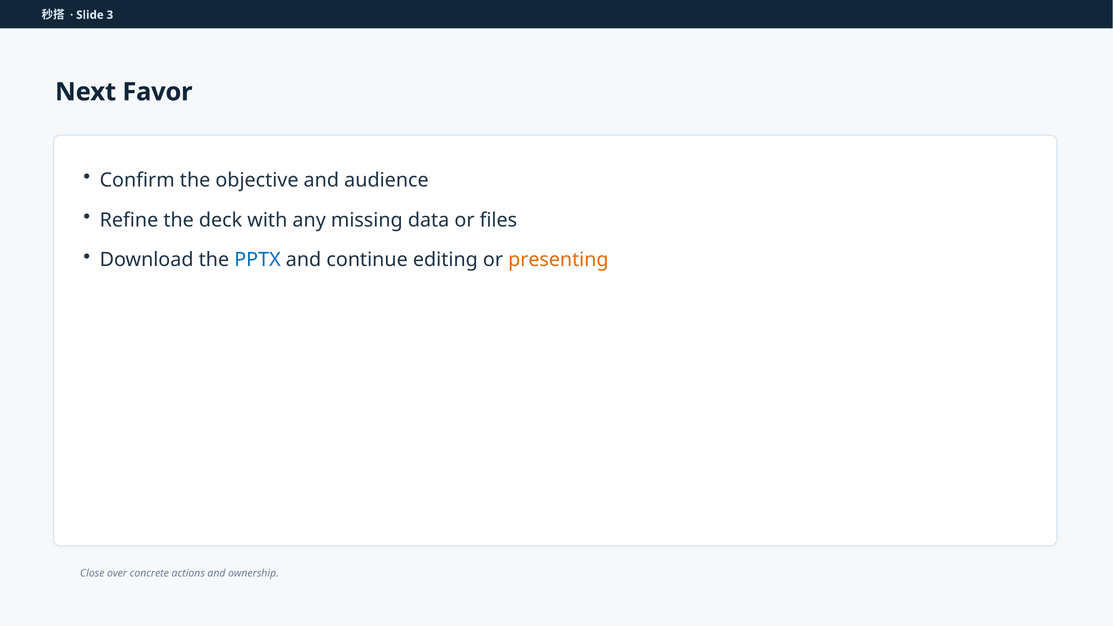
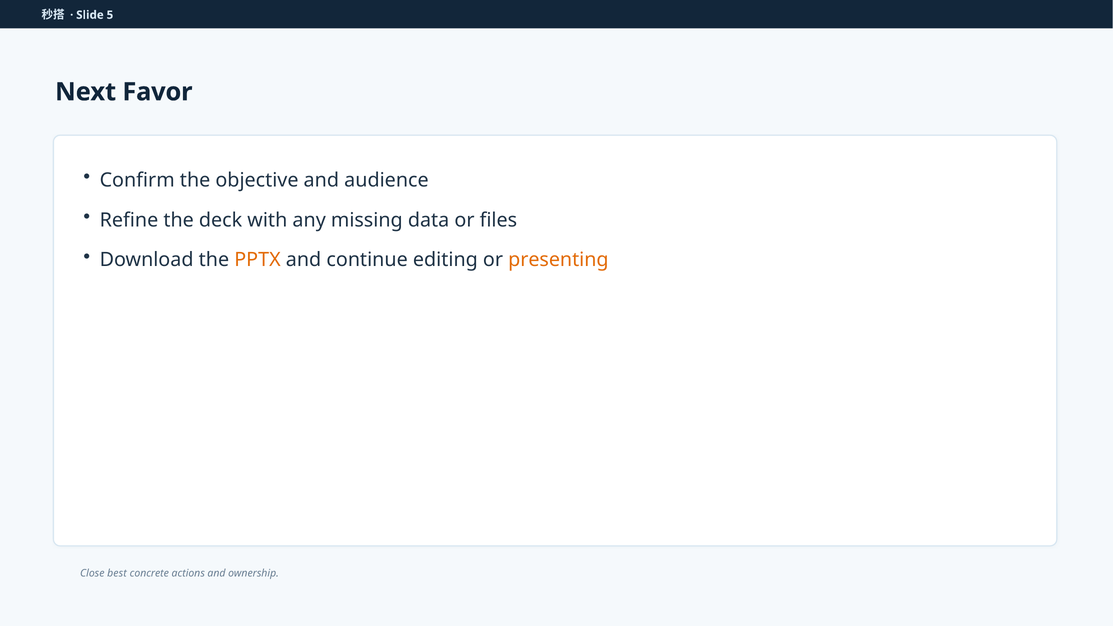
3: 3 -> 5
PPTX colour: blue -> orange
over: over -> best
